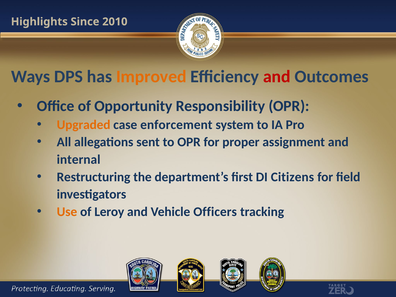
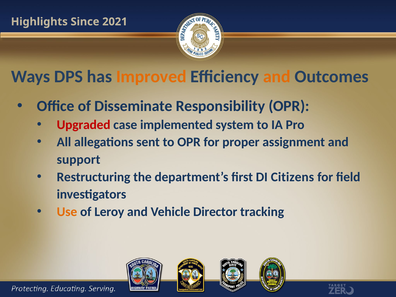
2010: 2010 -> 2021
and at (277, 76) colour: red -> orange
Opportunity: Opportunity -> Disseminate
Upgraded colour: orange -> red
enforcement: enforcement -> implemented
internal: internal -> support
Officers: Officers -> Director
